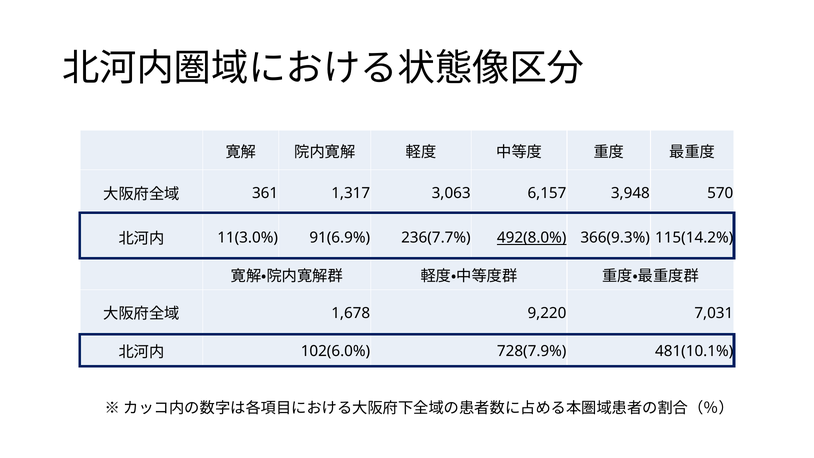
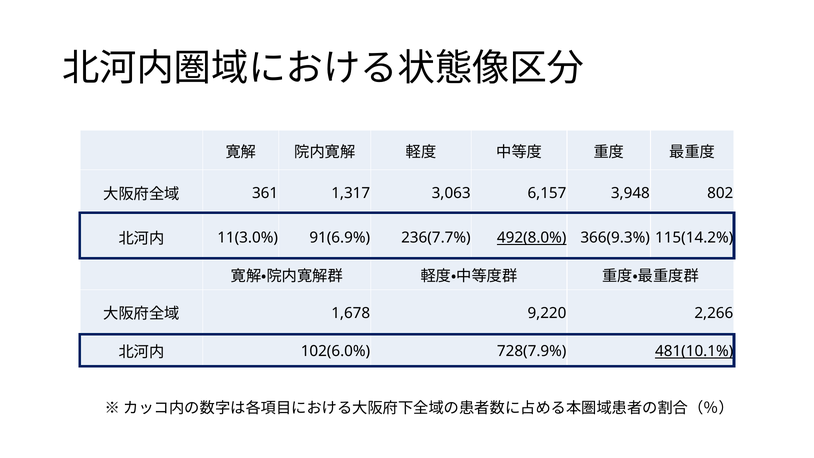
570: 570 -> 802
7,031: 7,031 -> 2,266
481(10.1% underline: none -> present
